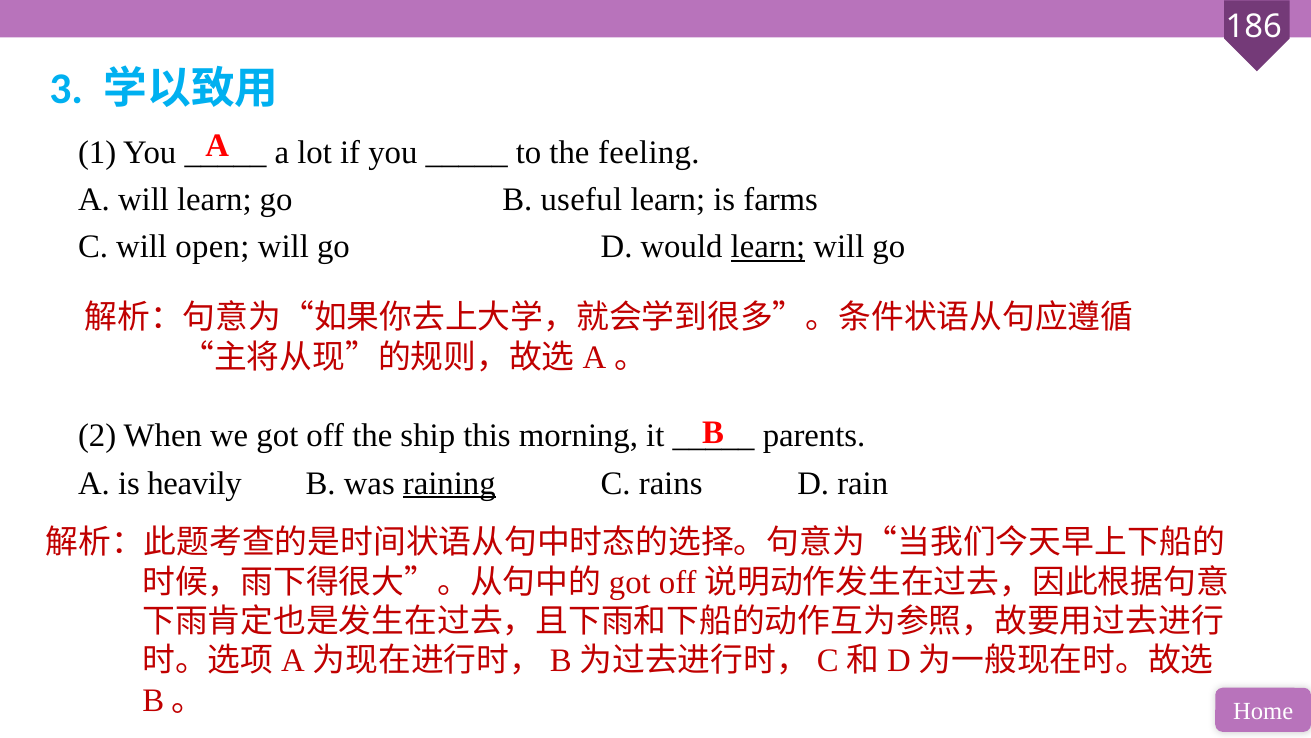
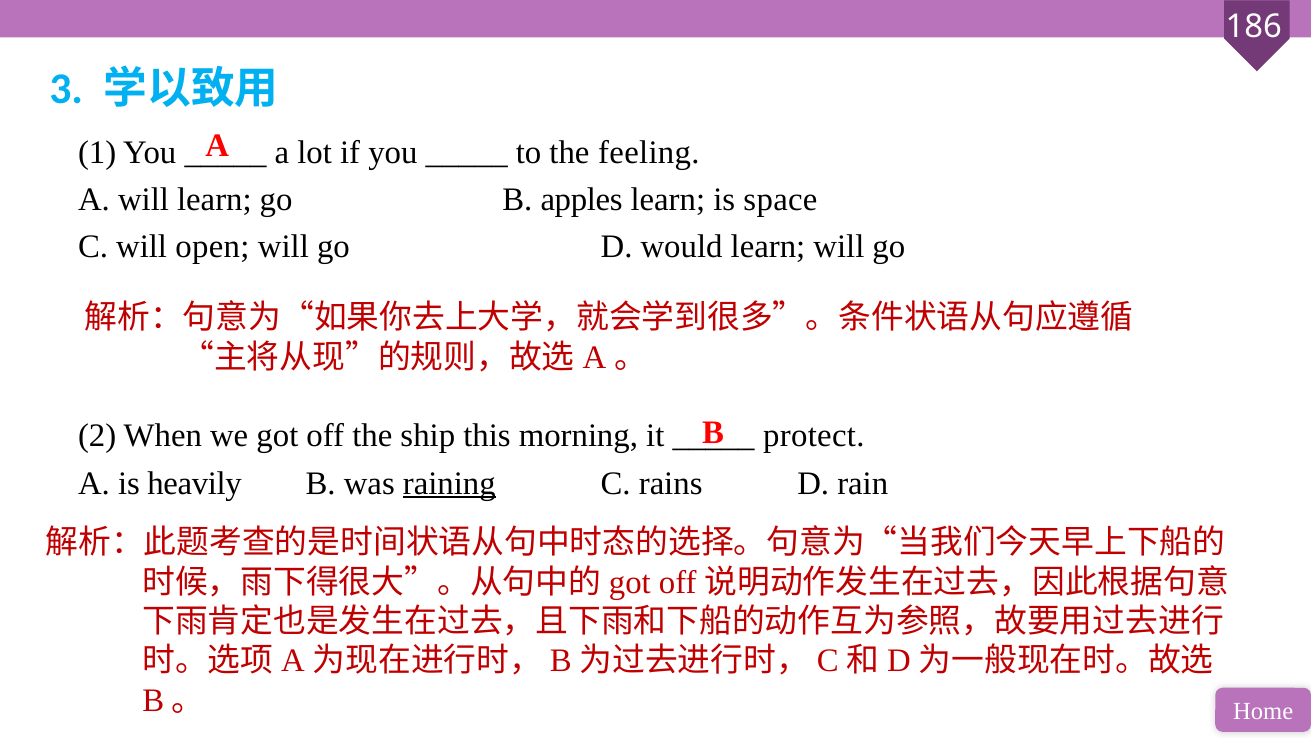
useful: useful -> apples
farms: farms -> space
learn at (768, 247) underline: present -> none
parents: parents -> protect
